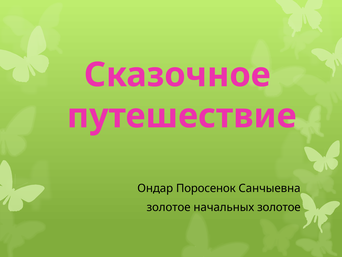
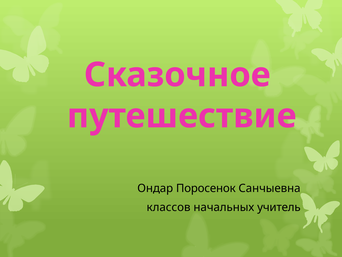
золотое at (169, 207): золотое -> классов
начальных золотое: золотое -> учитель
